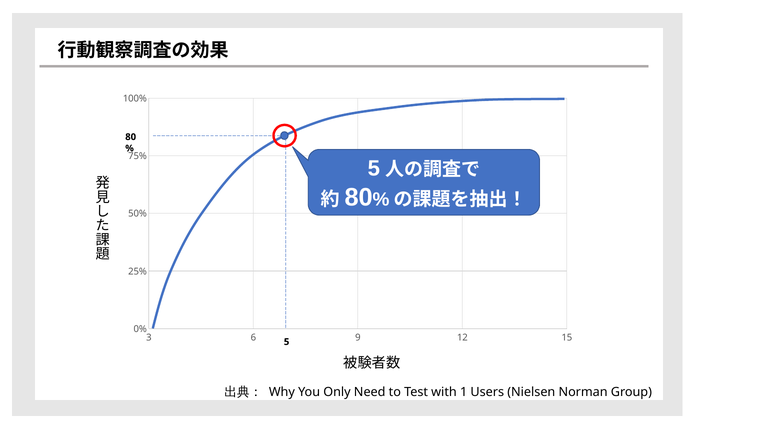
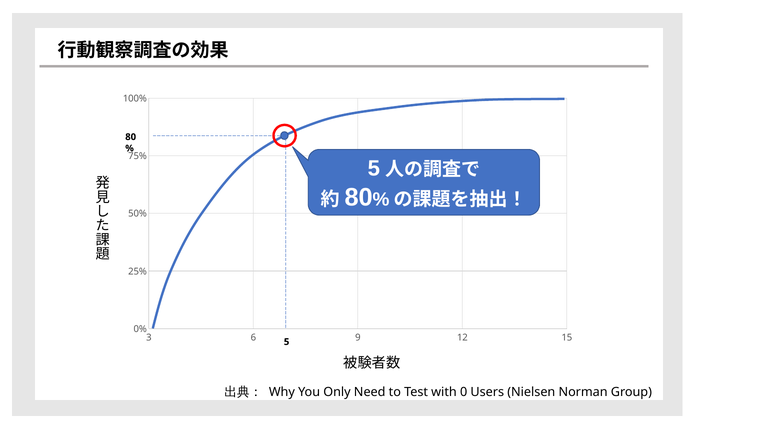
1: 1 -> 0
